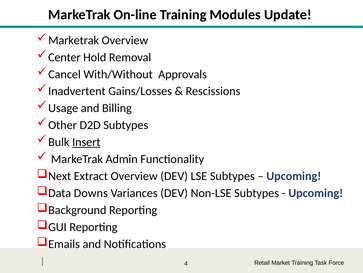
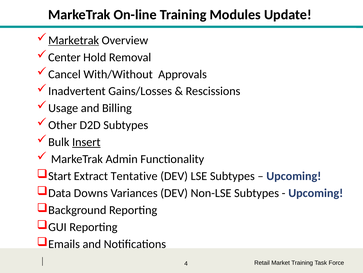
Marketrak at (74, 40) underline: none -> present
Next: Next -> Start
Extract Overview: Overview -> Tentative
